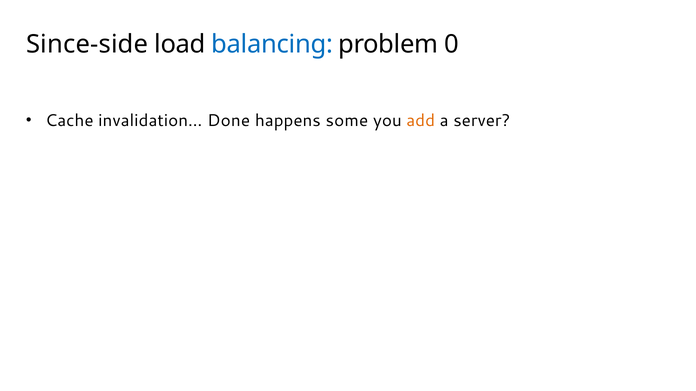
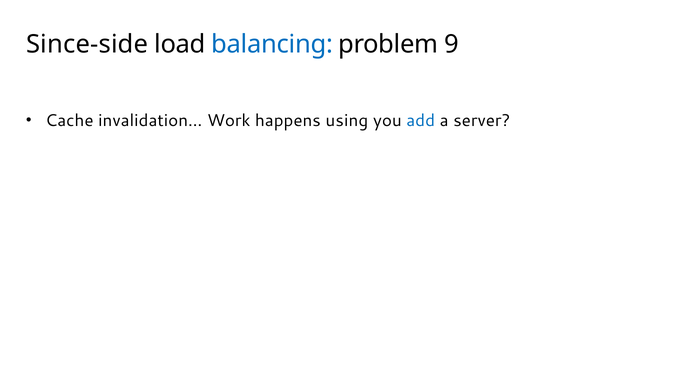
0: 0 -> 9
Done: Done -> Work
some: some -> using
add colour: orange -> blue
